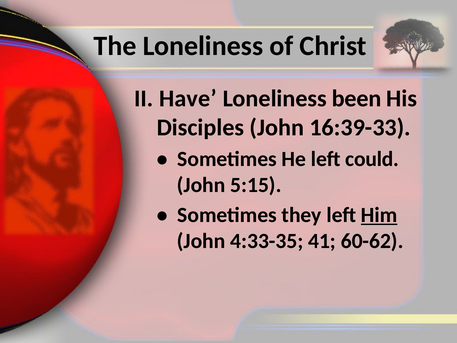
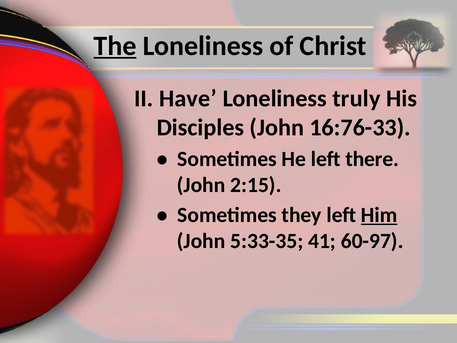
The underline: none -> present
been: been -> truly
16:39-33: 16:39-33 -> 16:76-33
could: could -> there
5:15: 5:15 -> 2:15
4:33-35: 4:33-35 -> 5:33-35
60-62: 60-62 -> 60-97
